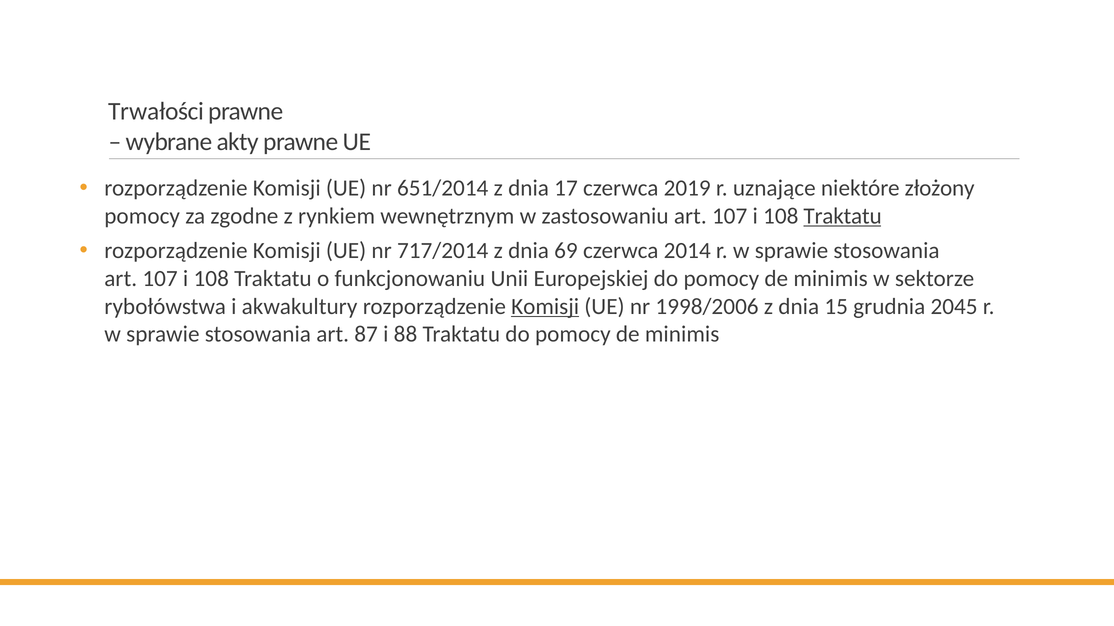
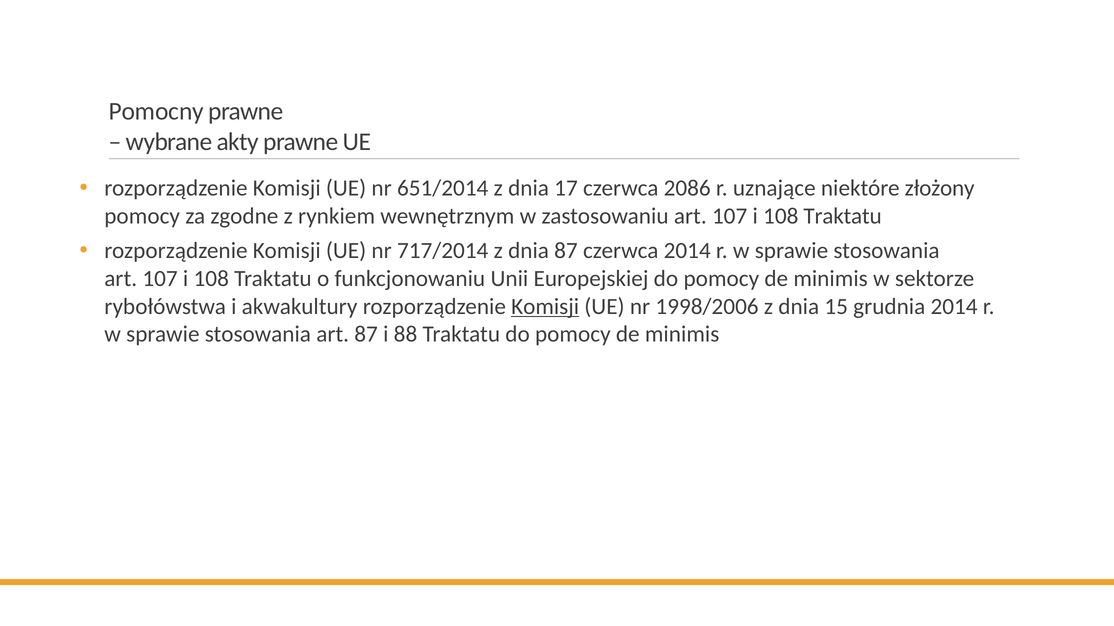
Trwałości: Trwałości -> Pomocny
2019: 2019 -> 2086
Traktatu at (843, 216) underline: present -> none
dnia 69: 69 -> 87
grudnia 2045: 2045 -> 2014
